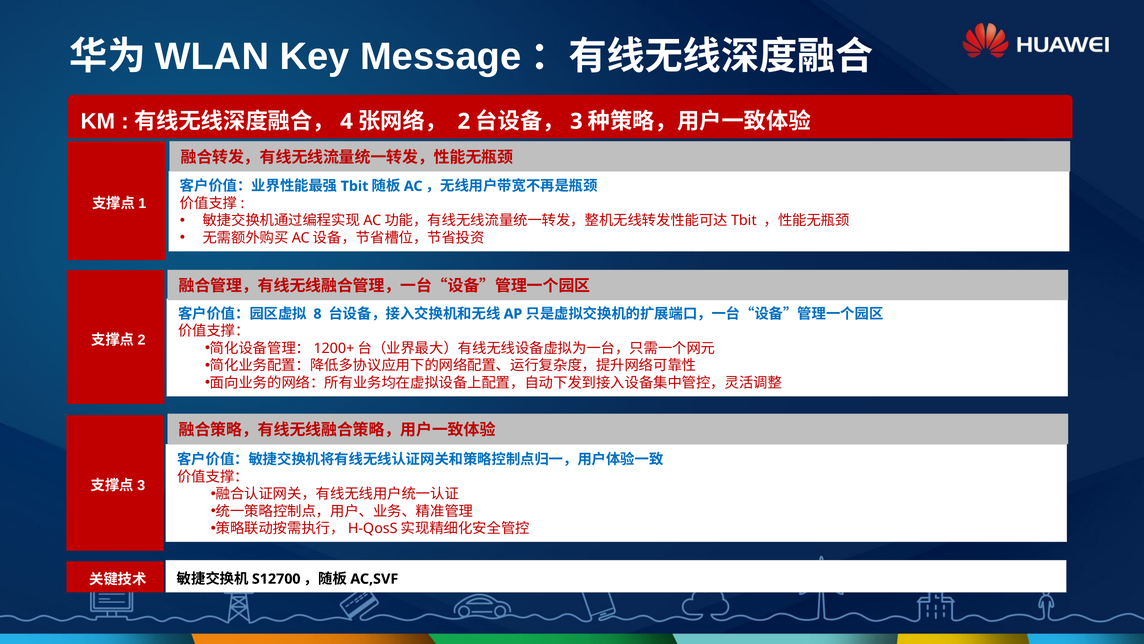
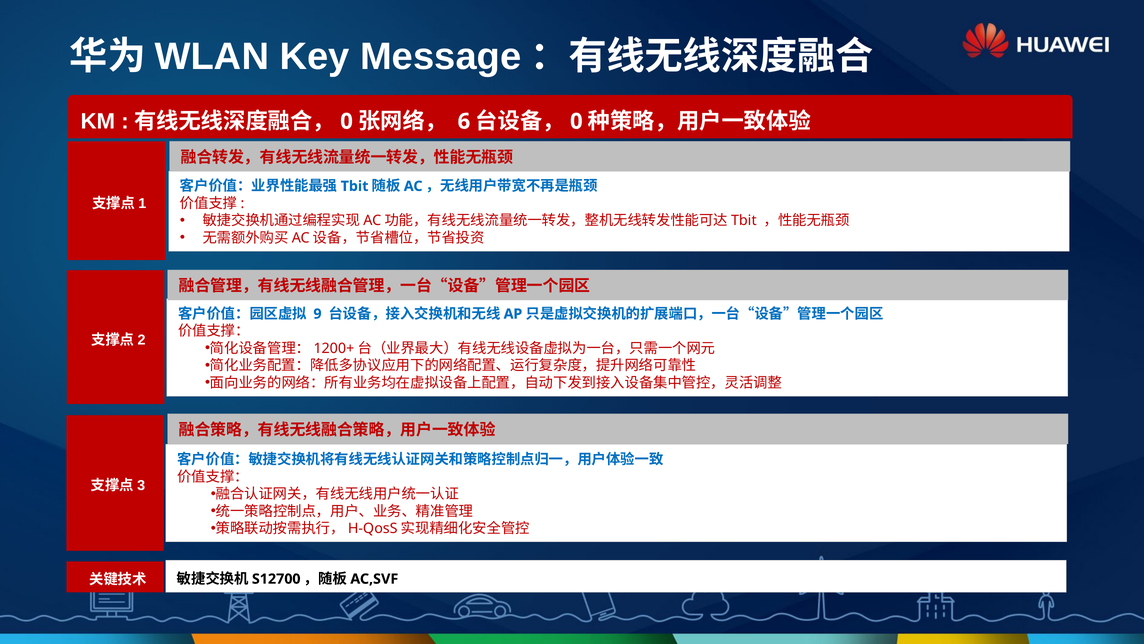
4 at (347, 121): 4 -> 0
2: 2 -> 6
3 at (576, 121): 3 -> 0
8: 8 -> 9
